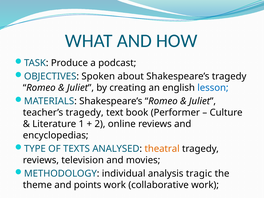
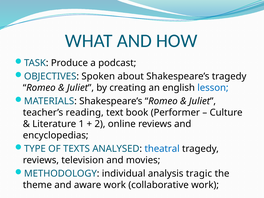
teacher’s tragedy: tragedy -> reading
theatral colour: orange -> blue
points: points -> aware
